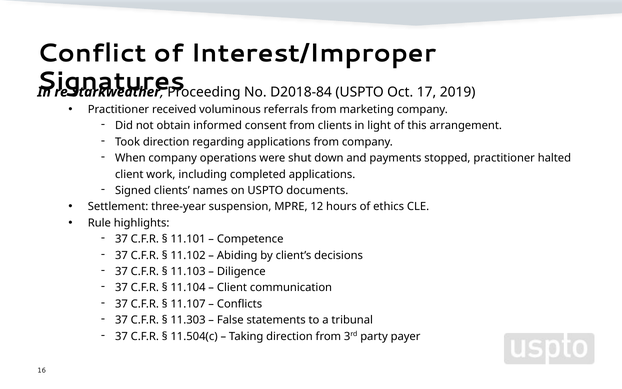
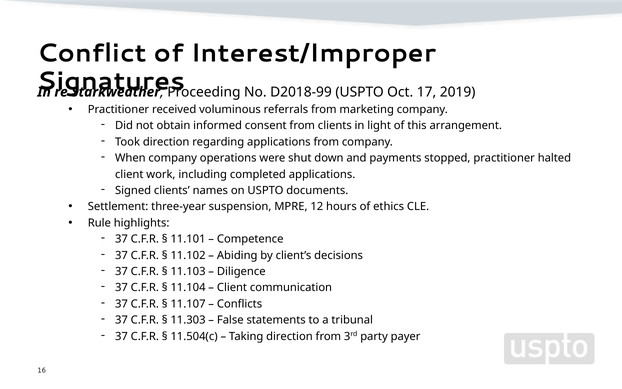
D2018-84: D2018-84 -> D2018-99
